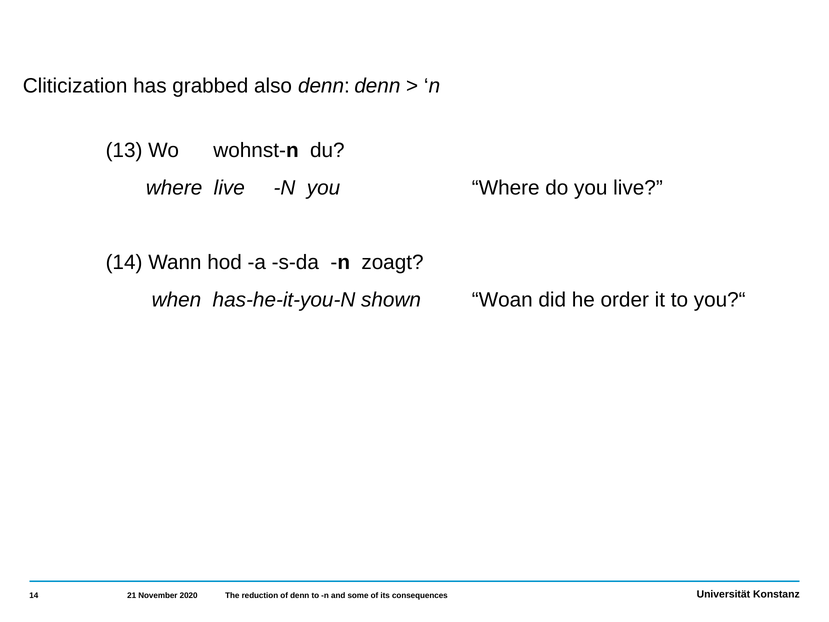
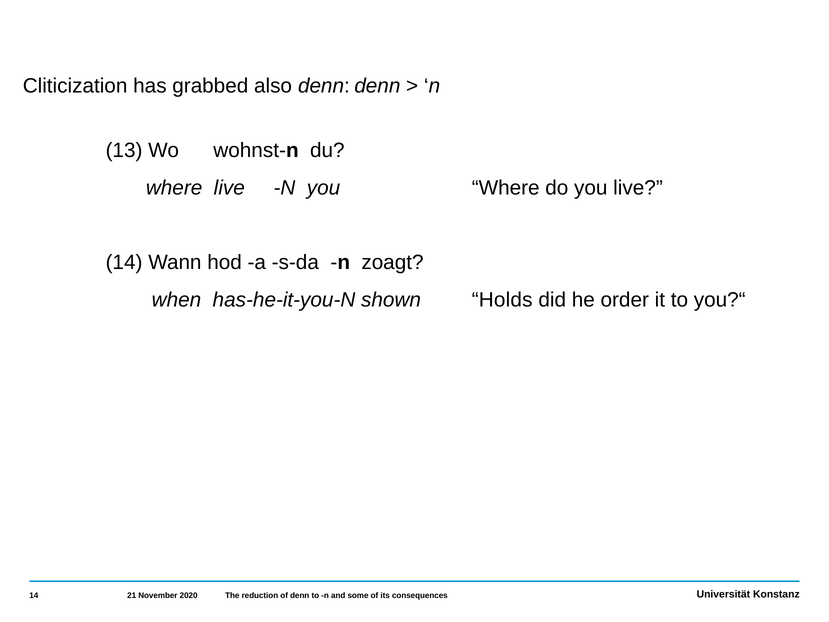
Woan: Woan -> Holds
